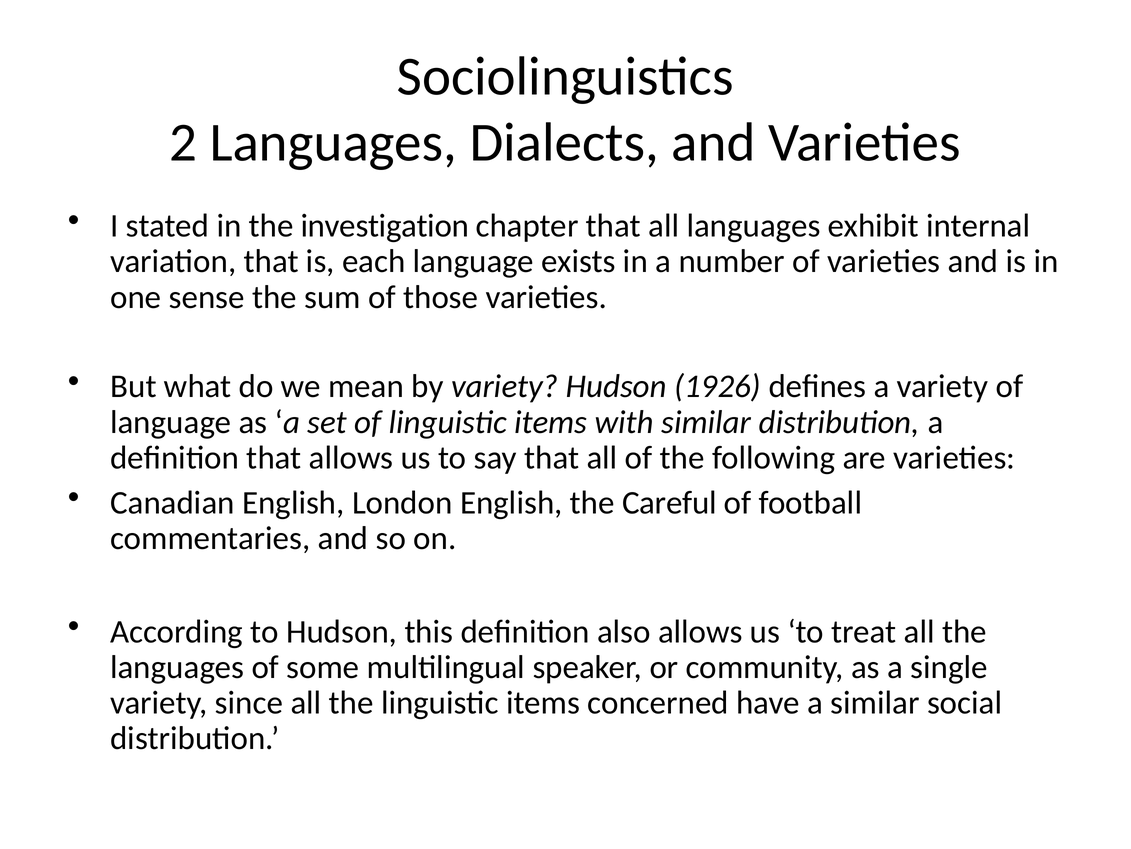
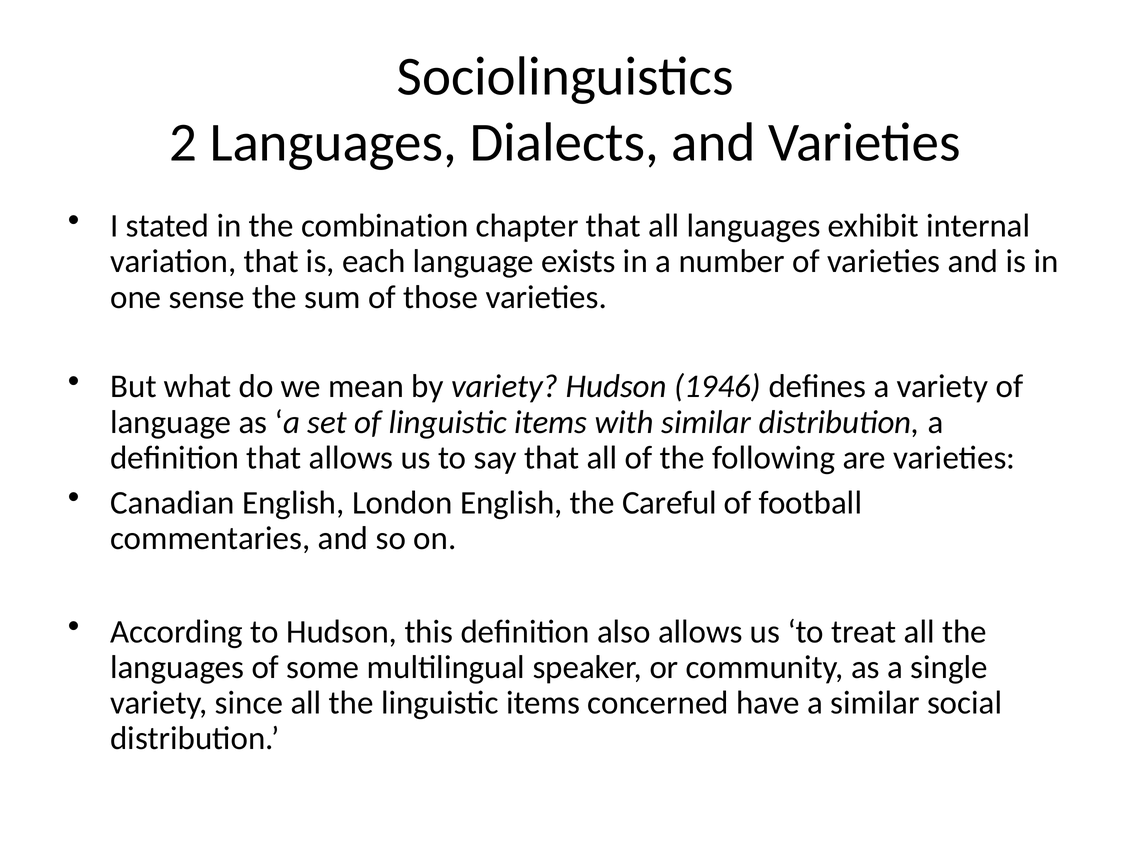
investigation: investigation -> combination
1926: 1926 -> 1946
